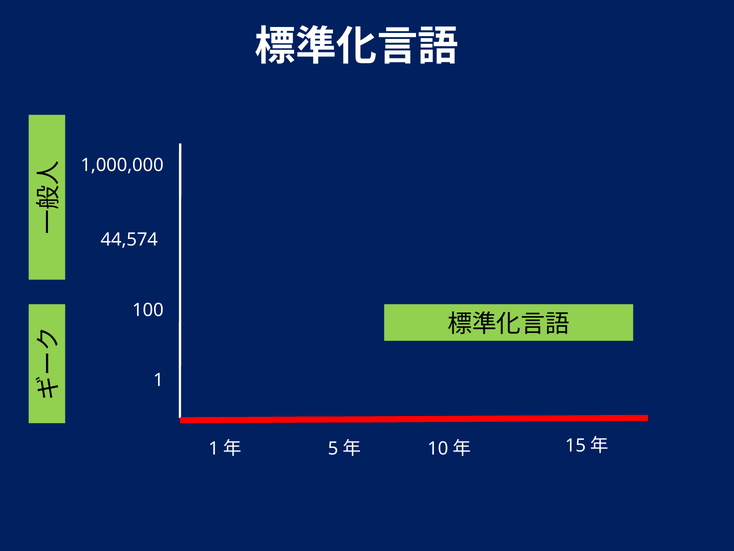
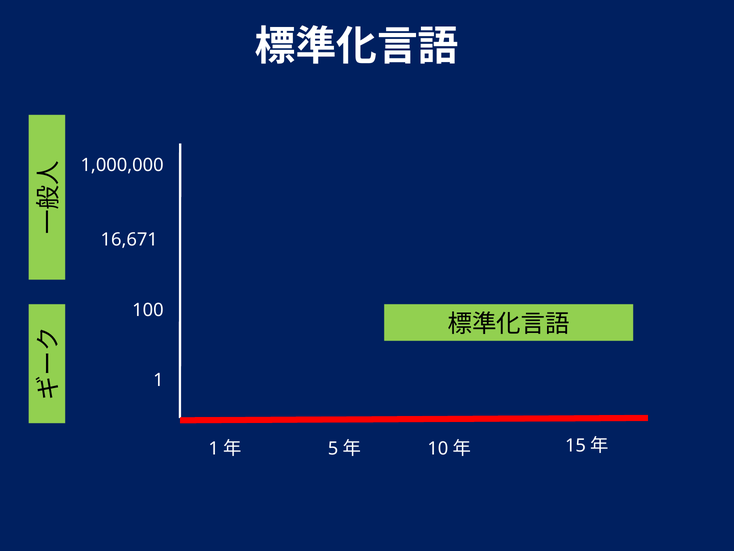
44,574: 44,574 -> 16,671
